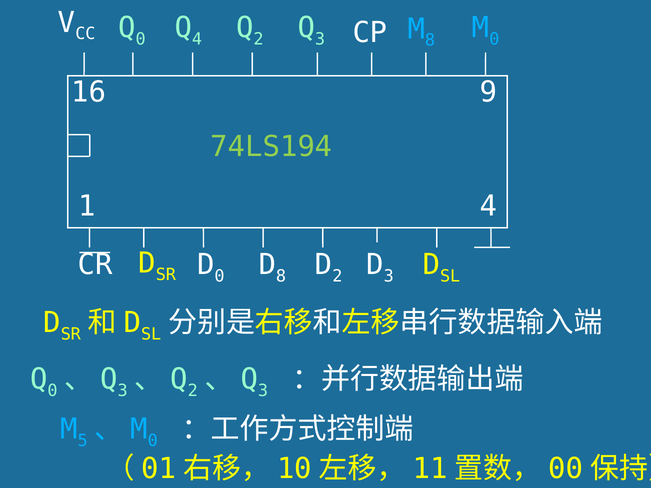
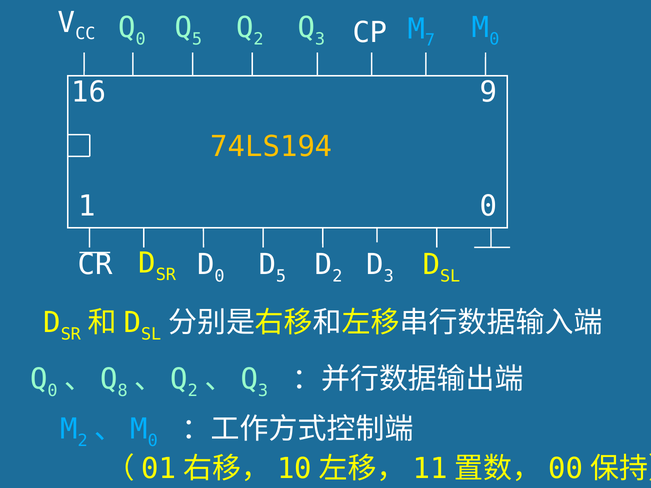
4 at (197, 39): 4 -> 5
8 at (430, 40): 8 -> 7
74LS194 colour: light green -> yellow
1 4: 4 -> 0
8 at (281, 276): 8 -> 5
3 at (123, 391): 3 -> 8
5 at (83, 441): 5 -> 2
